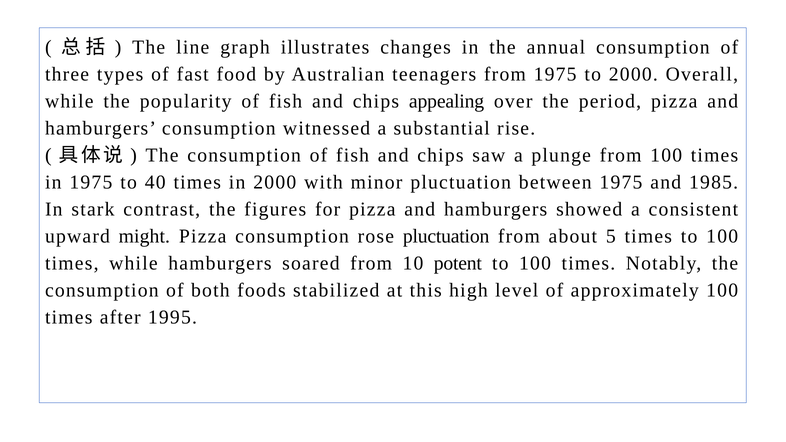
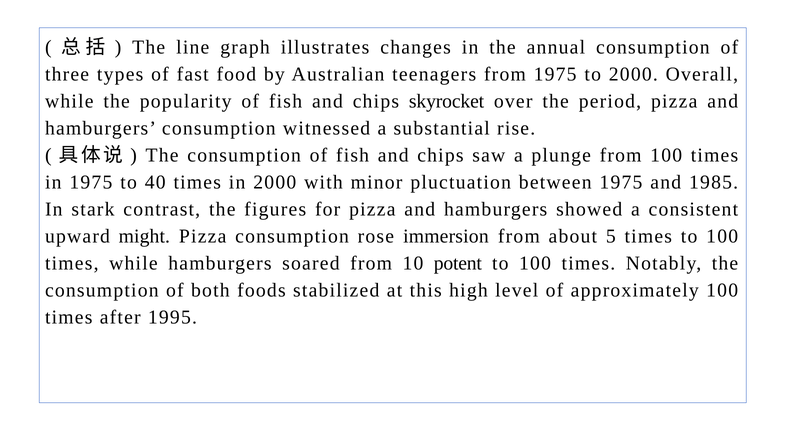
appealing: appealing -> skyrocket
rose pluctuation: pluctuation -> immersion
